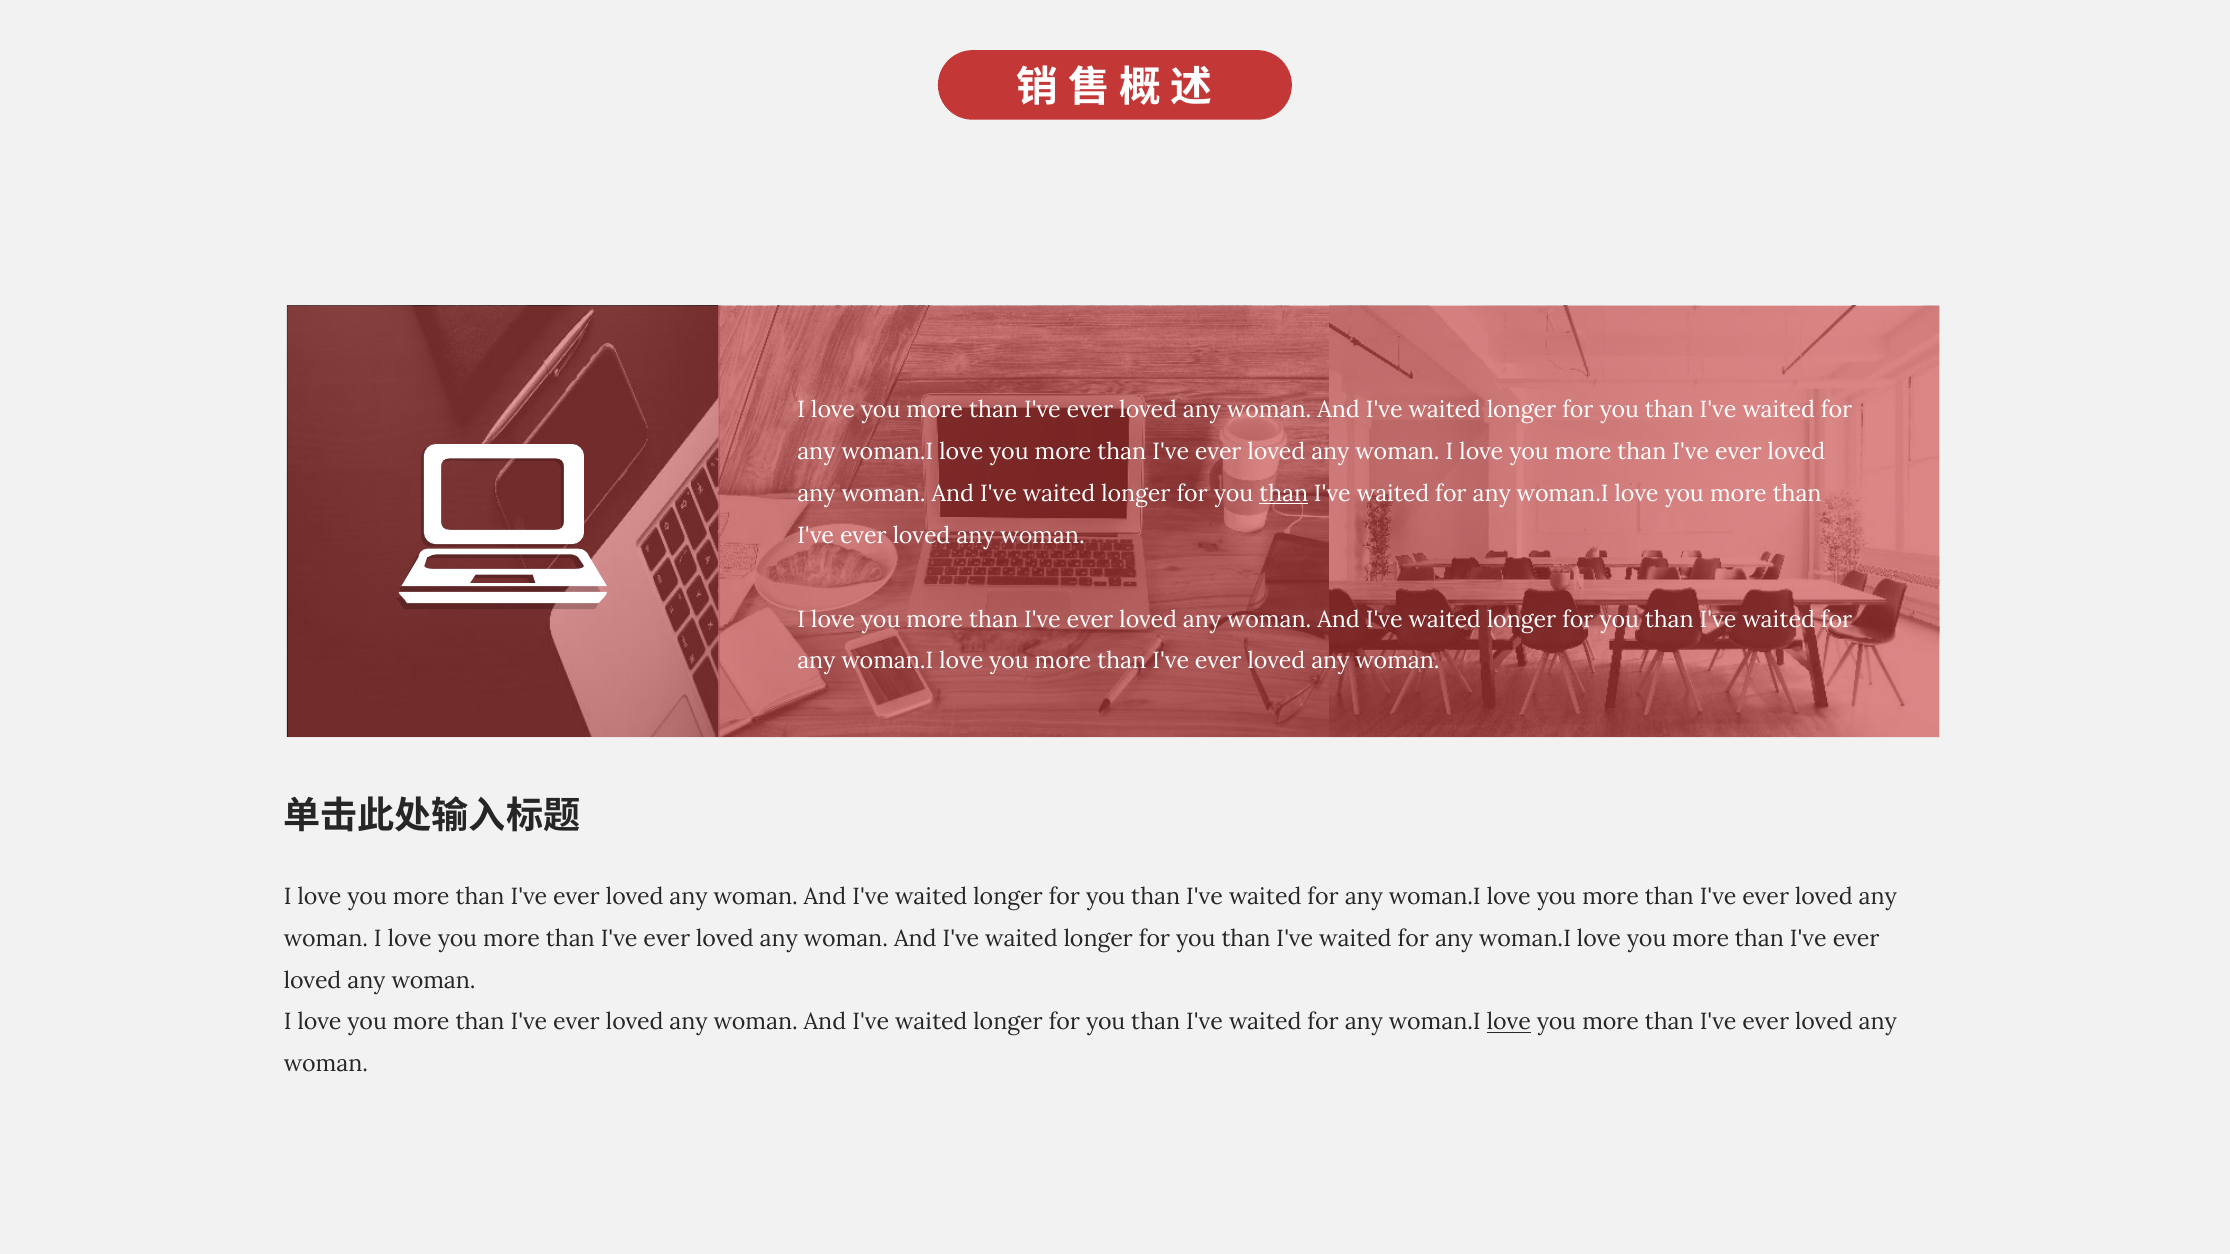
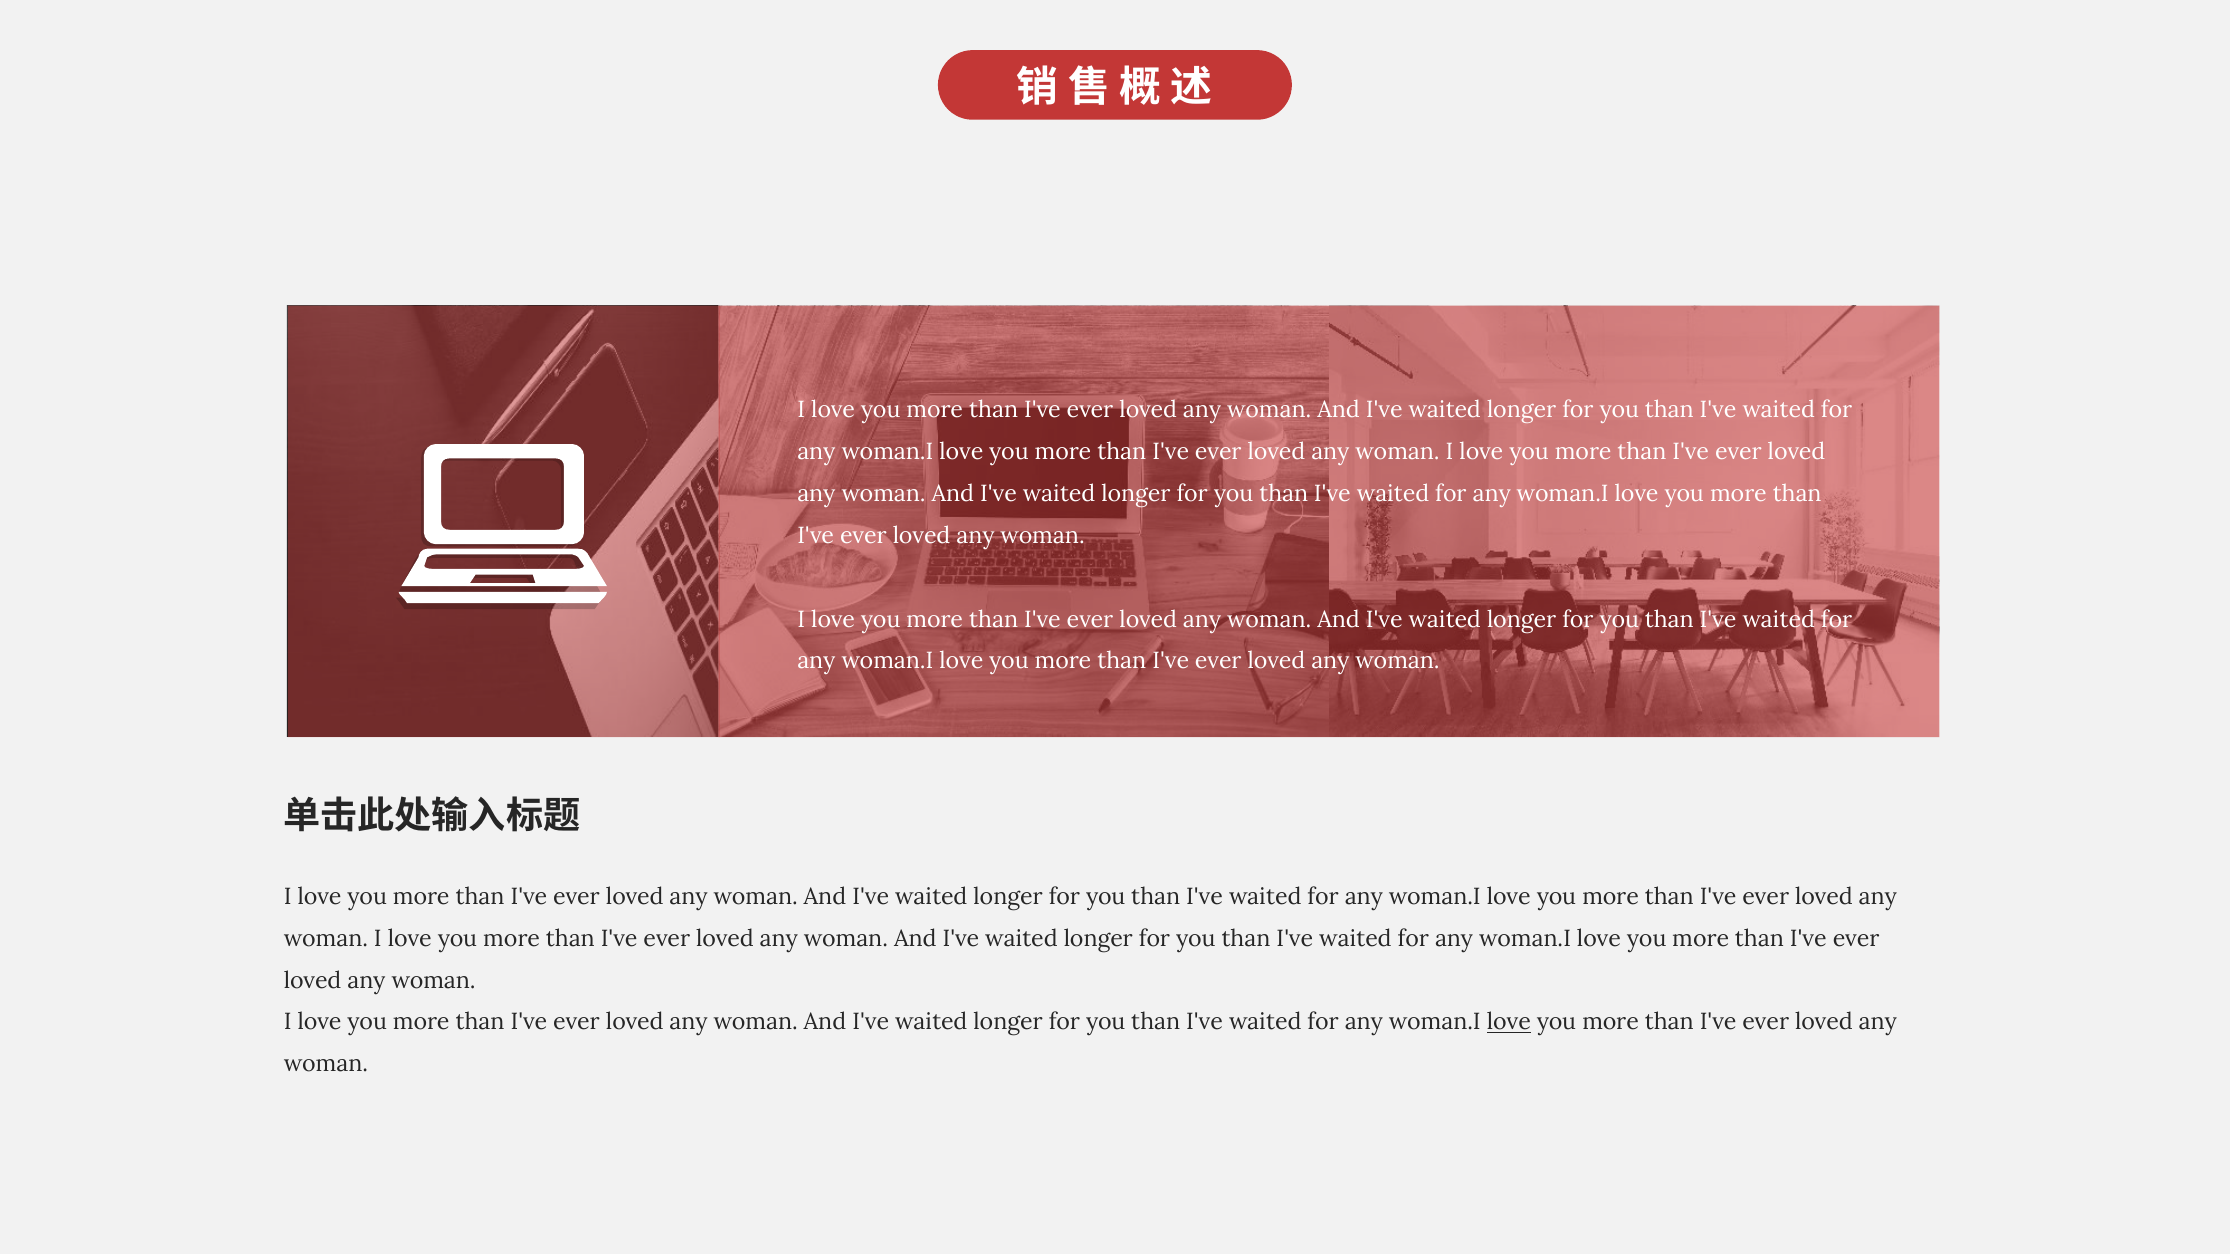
than at (1284, 494) underline: present -> none
